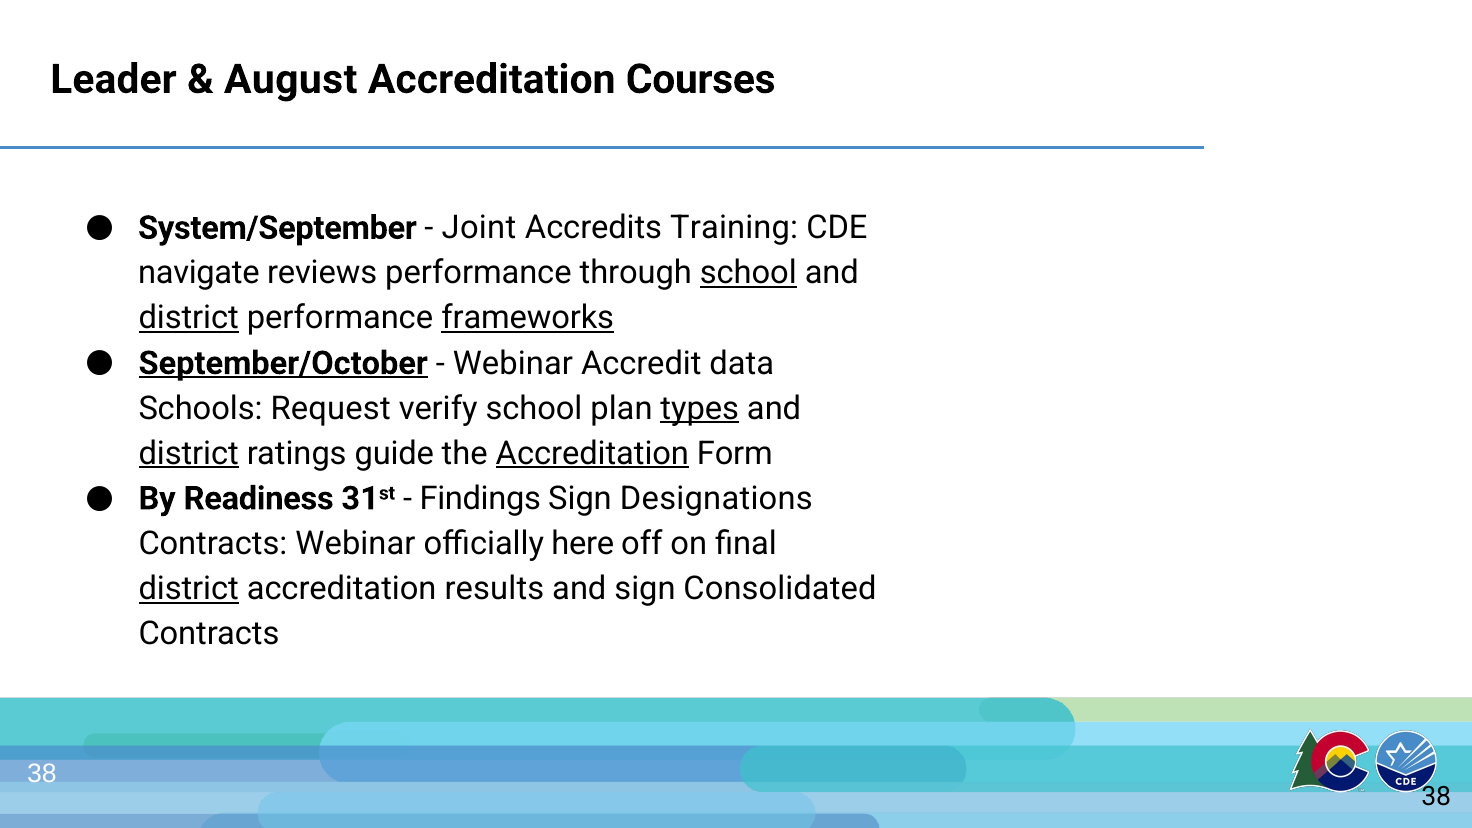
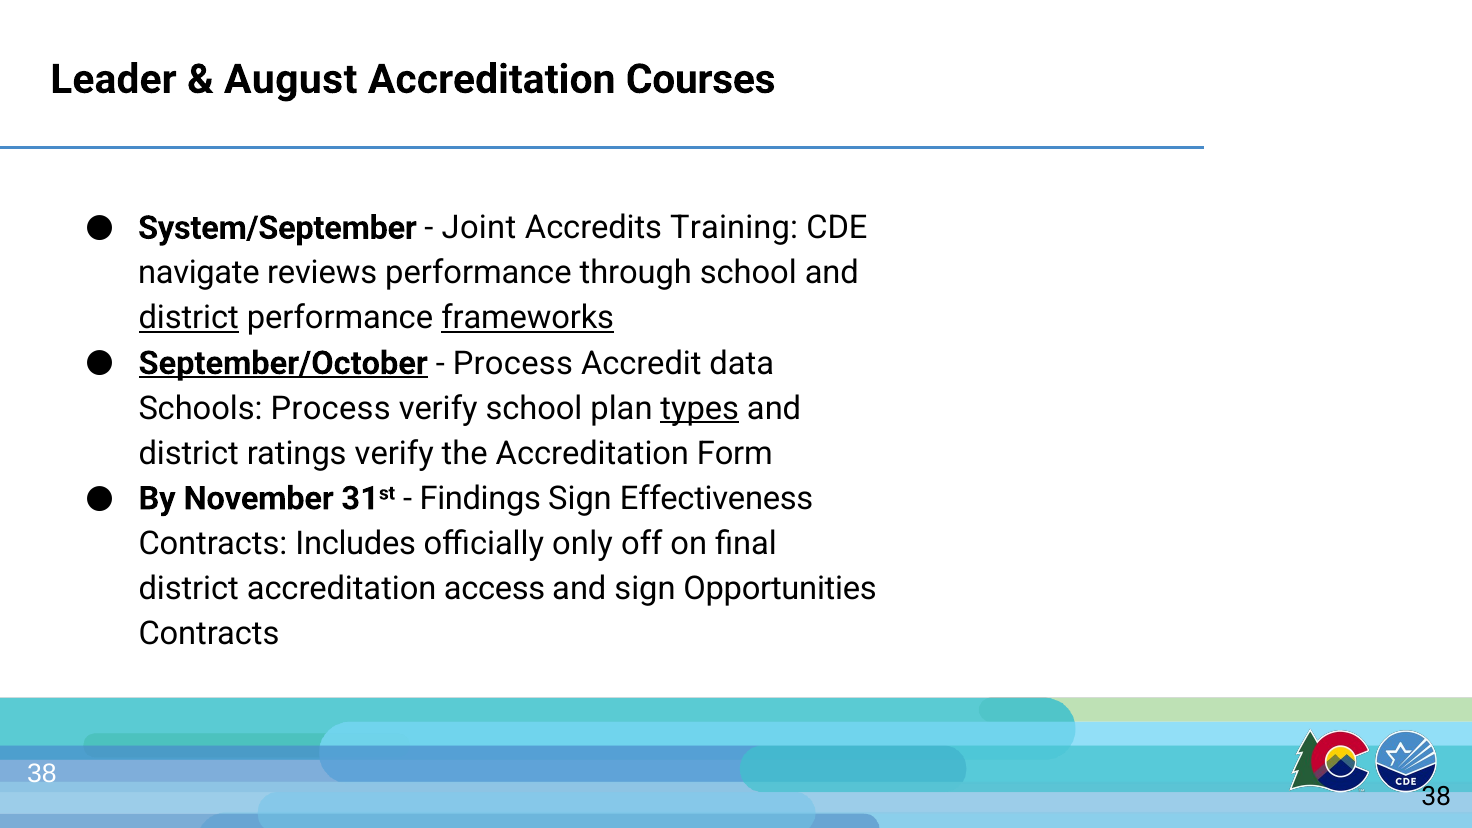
school at (748, 273) underline: present -> none
Webinar at (513, 363): Webinar -> Process
Schools Request: Request -> Process
district at (189, 453) underline: present -> none
ratings guide: guide -> verify
Accreditation at (592, 453) underline: present -> none
Readiness: Readiness -> November
Designations: Designations -> Effectiveness
Contracts Webinar: Webinar -> Includes
here: here -> only
district at (189, 589) underline: present -> none
results: results -> access
Consolidated: Consolidated -> Opportunities
